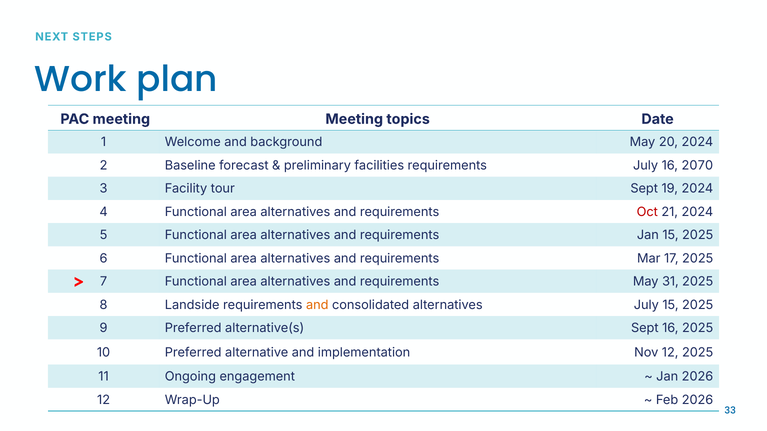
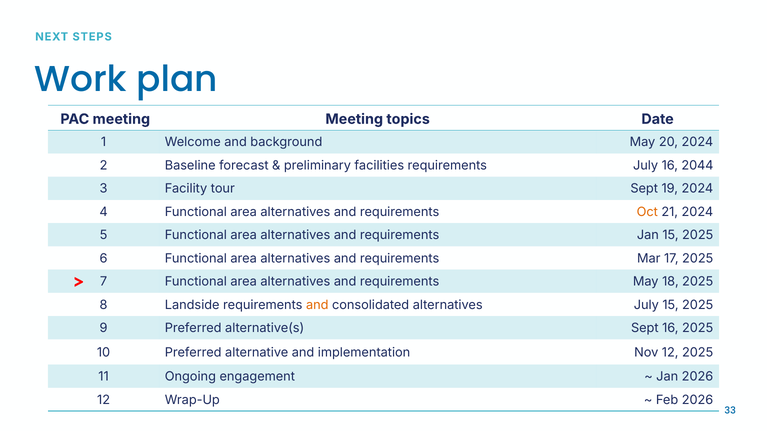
2070: 2070 -> 2044
Oct colour: red -> orange
31: 31 -> 18
